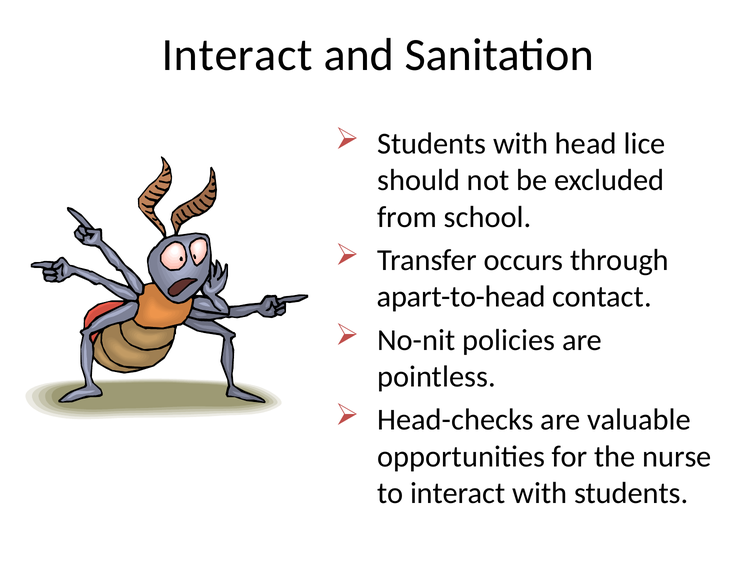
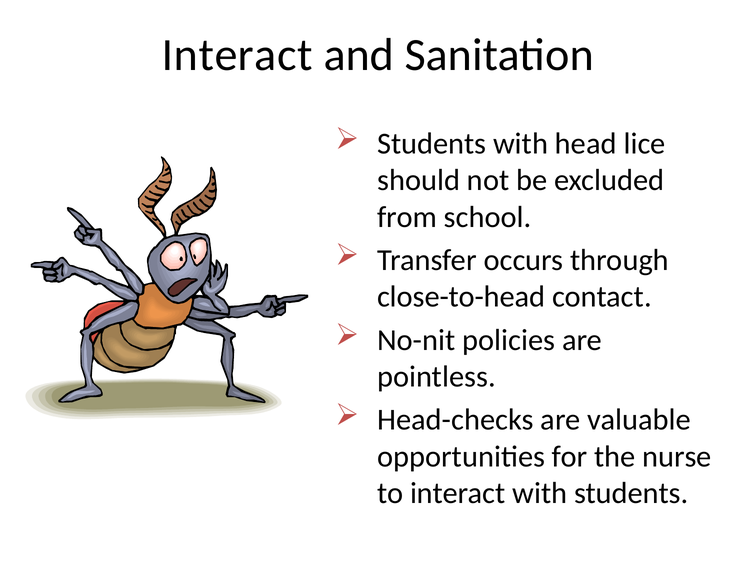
apart-to-head: apart-to-head -> close-to-head
